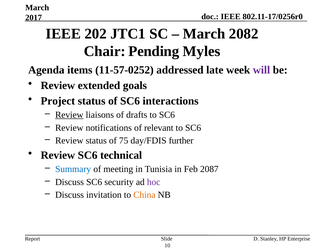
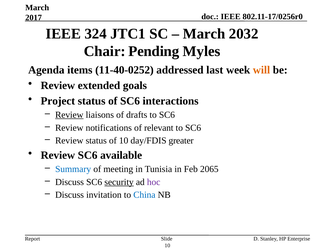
202: 202 -> 324
2082: 2082 -> 2032
11-57-0252: 11-57-0252 -> 11-40-0252
late: late -> last
will colour: purple -> orange
of 75: 75 -> 10
further: further -> greater
technical: technical -> available
2087: 2087 -> 2065
security underline: none -> present
China colour: orange -> blue
